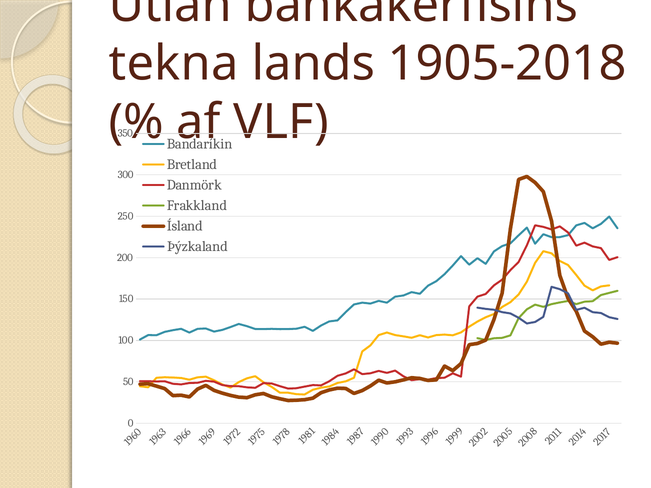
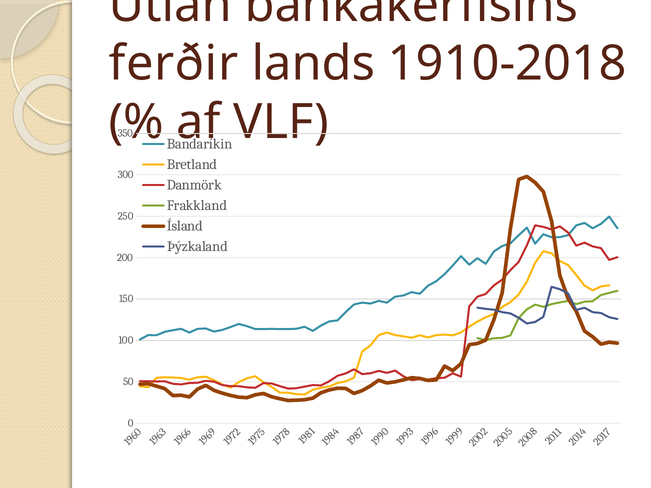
tekna: tekna -> ferðir
1905-2018: 1905-2018 -> 1910-2018
